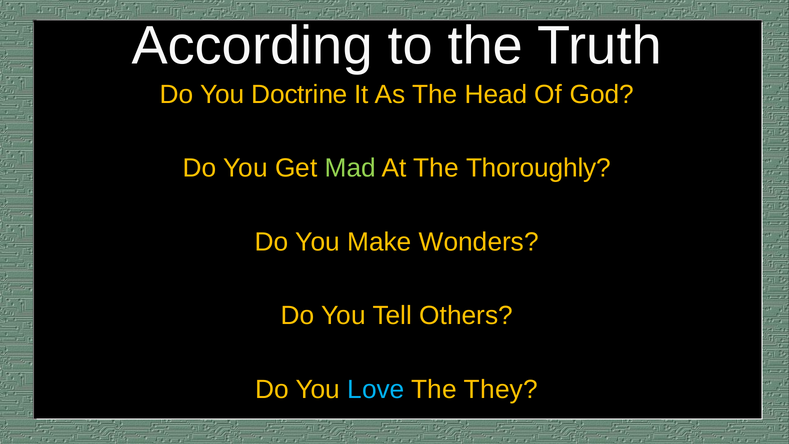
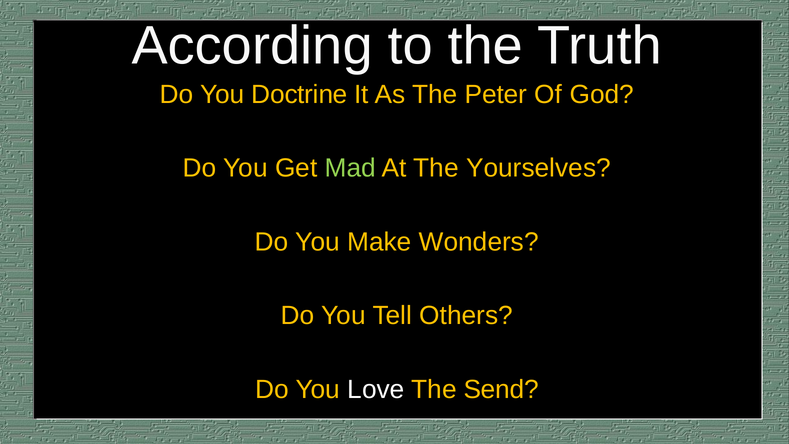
Head: Head -> Peter
Thoroughly: Thoroughly -> Yourselves
Love colour: light blue -> white
They: They -> Send
